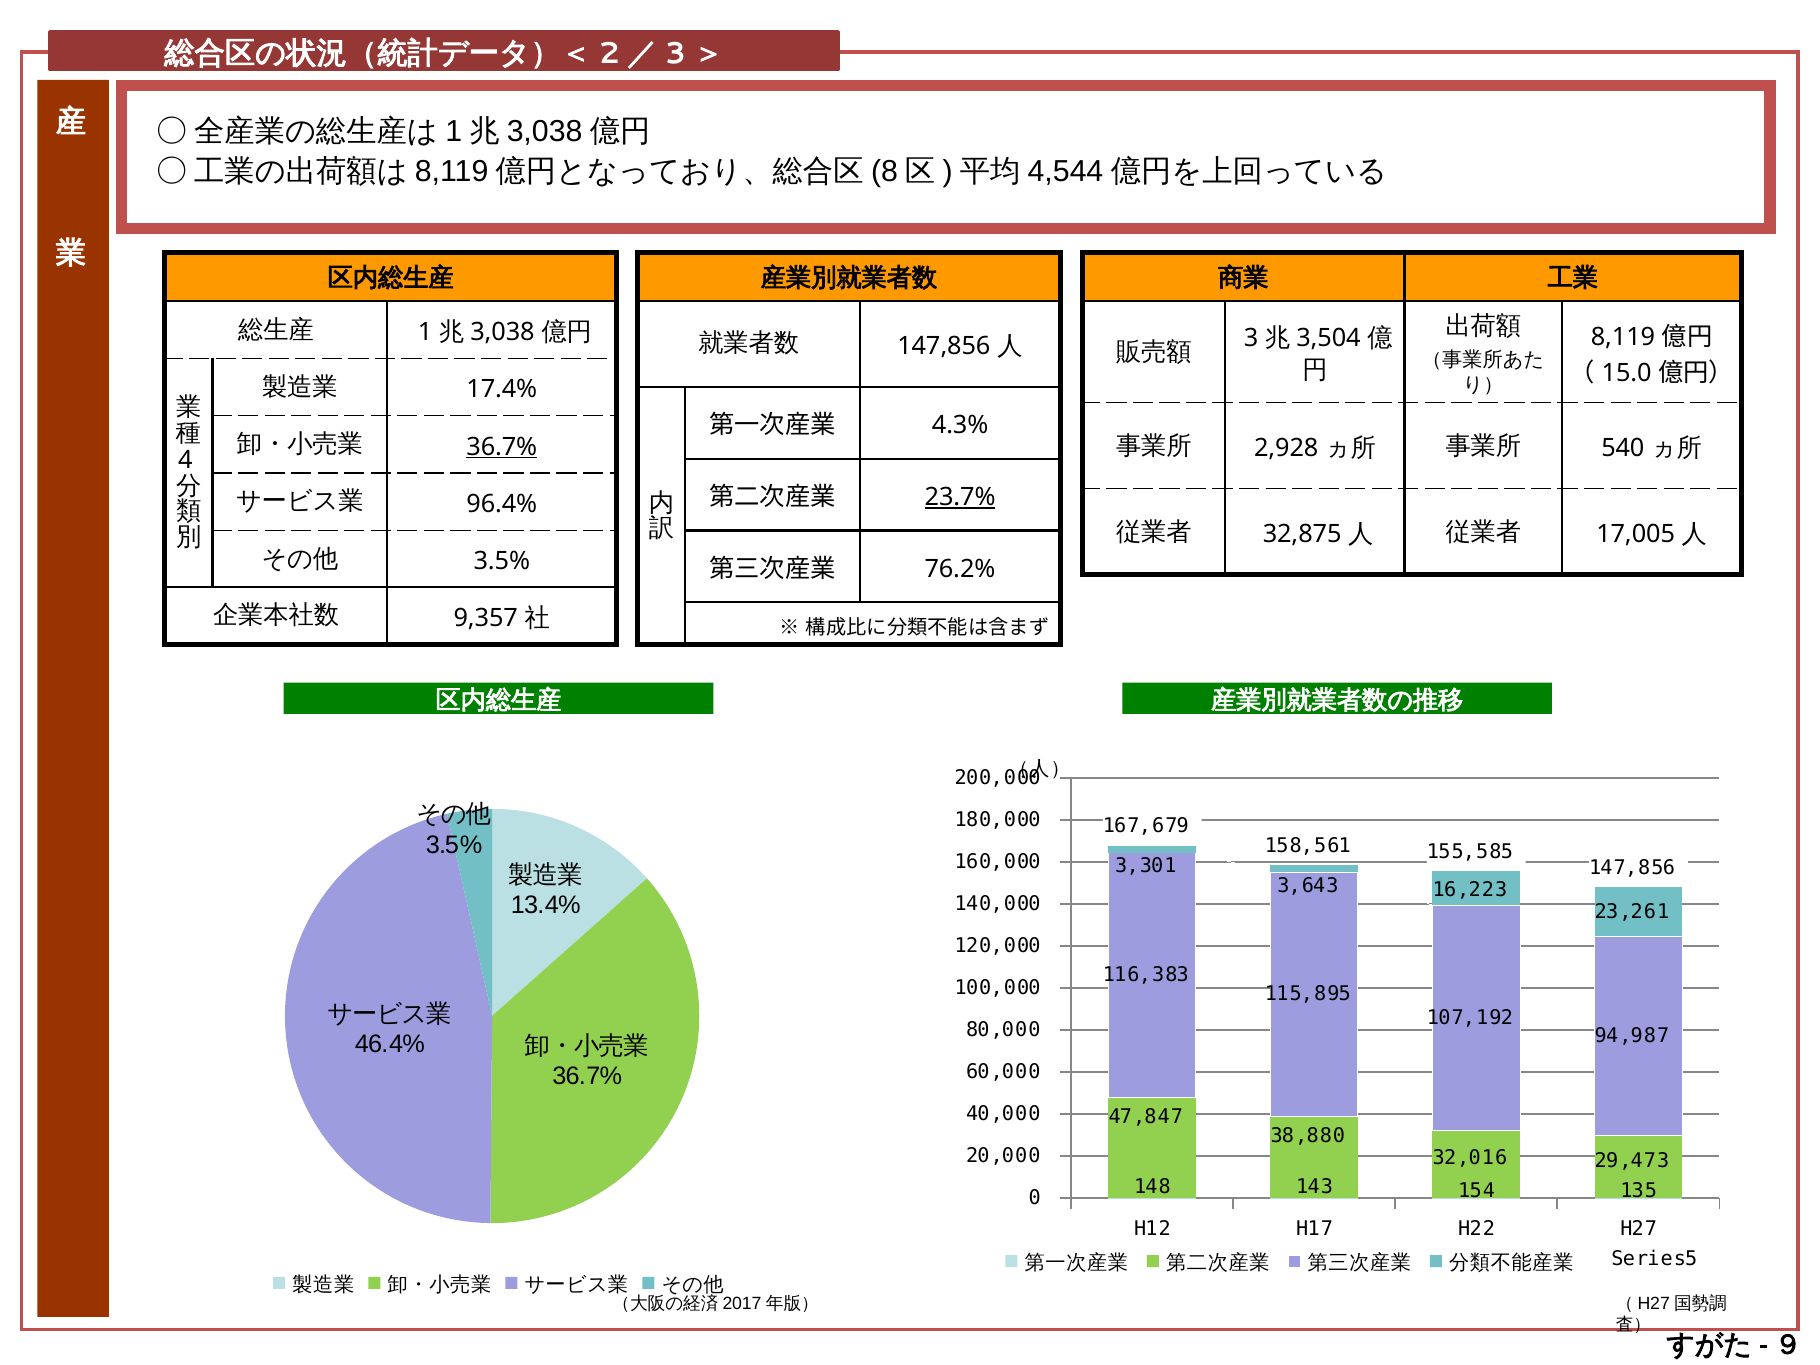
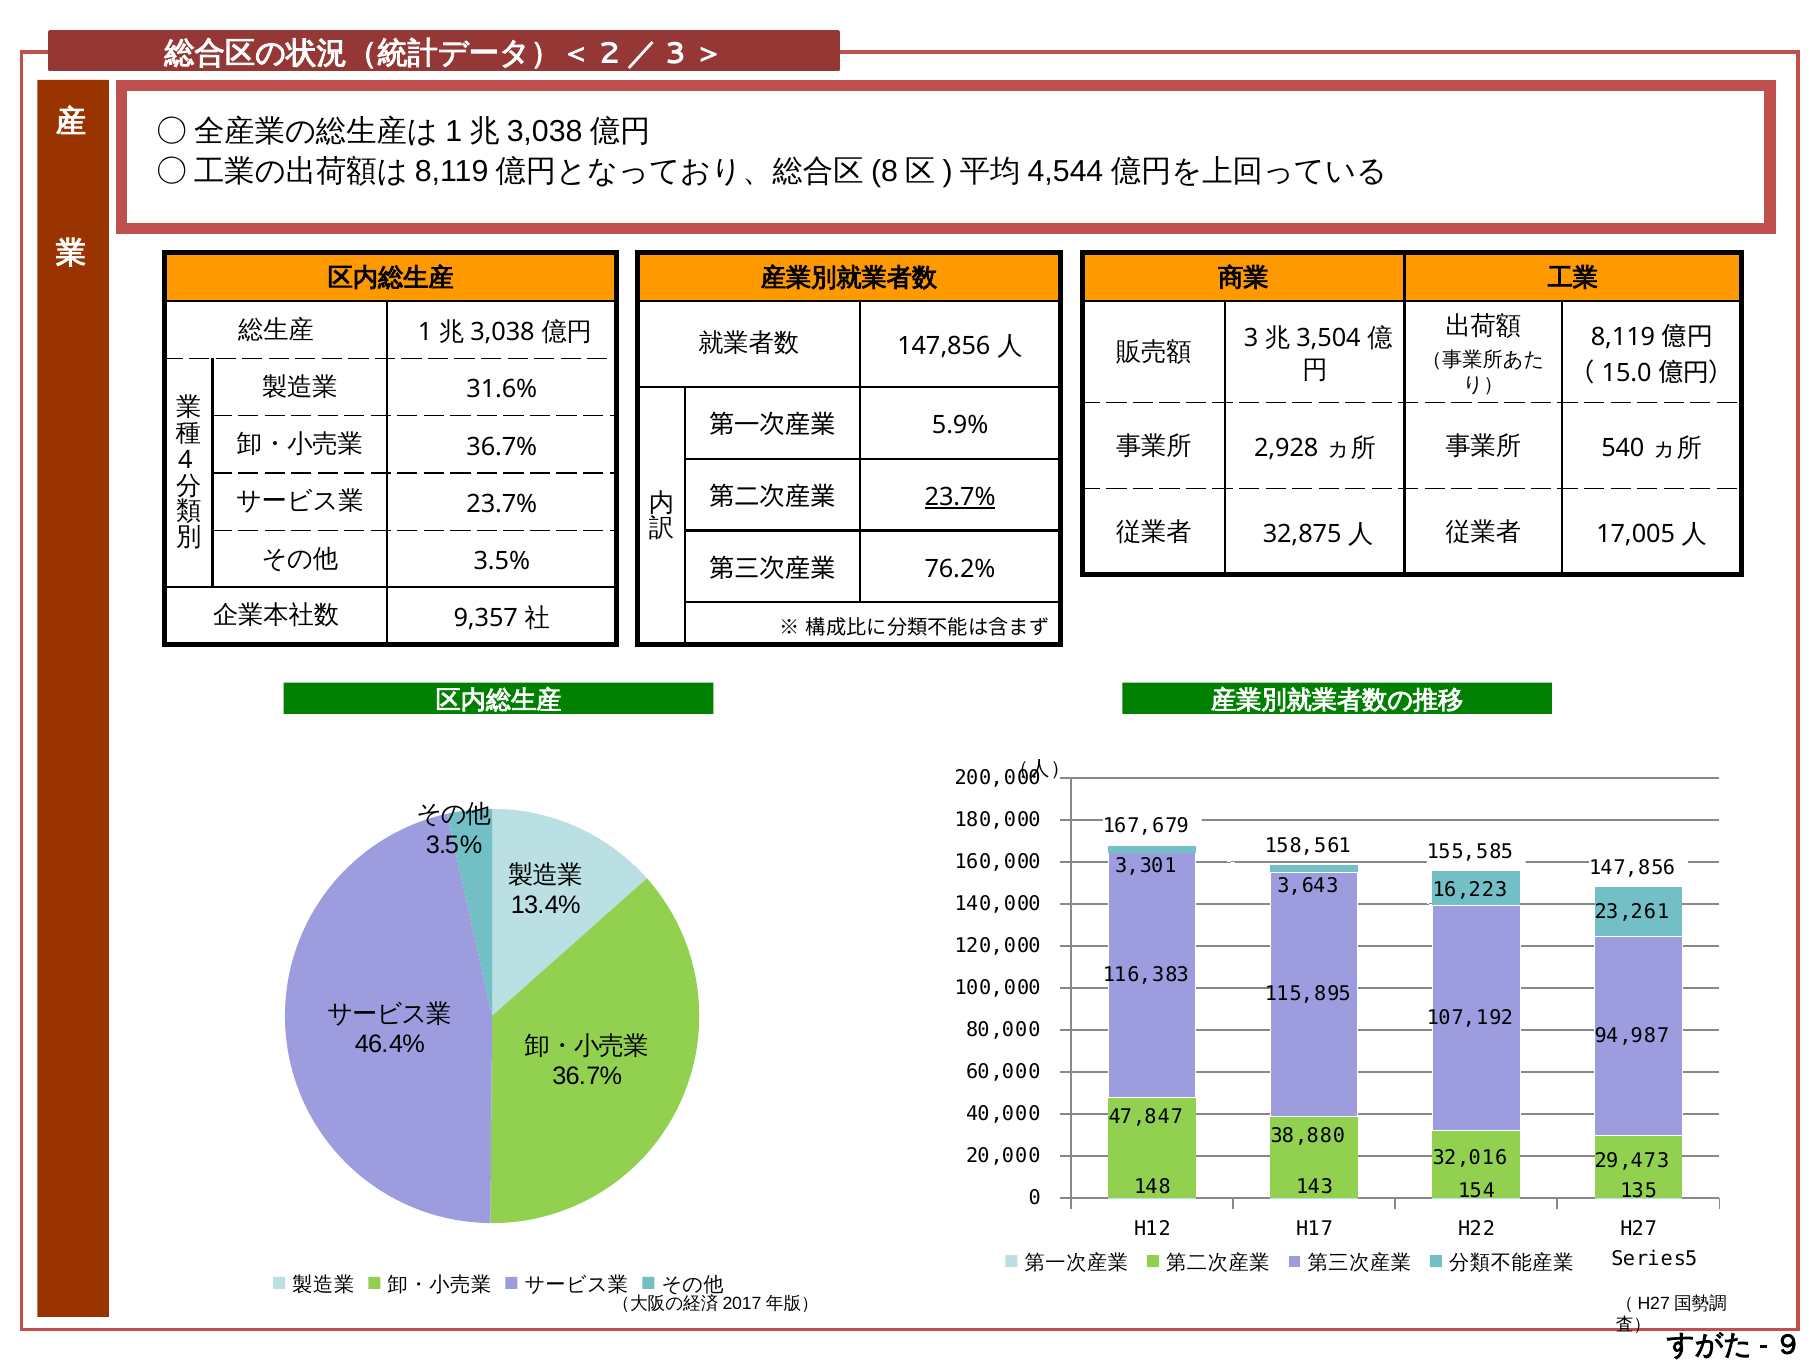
17.4%: 17.4% -> 31.6%
4.3%: 4.3% -> 5.9%
36.7% at (502, 447) underline: present -> none
96.4% at (502, 504): 96.4% -> 23.7%
